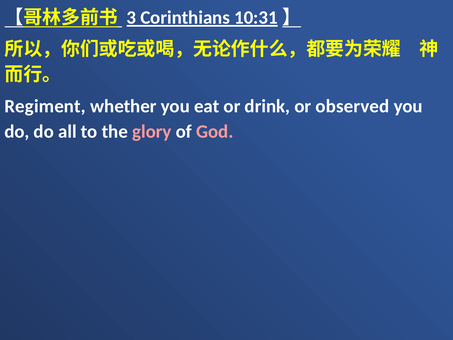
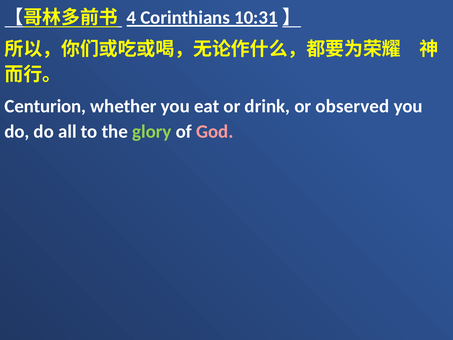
3: 3 -> 4
Regiment: Regiment -> Centurion
glory colour: pink -> light green
